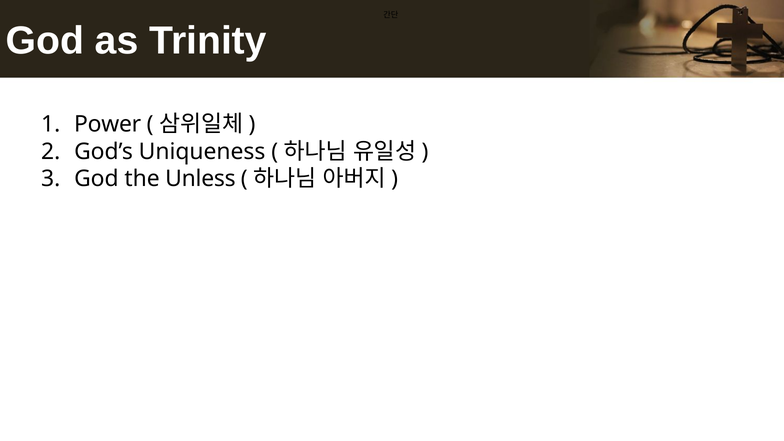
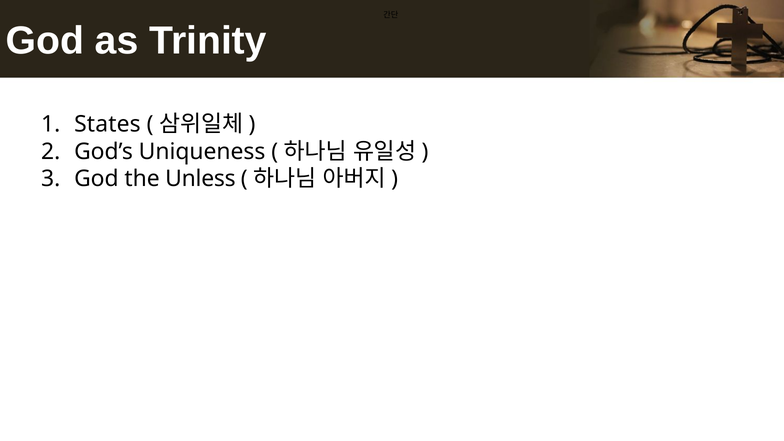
Power: Power -> States
